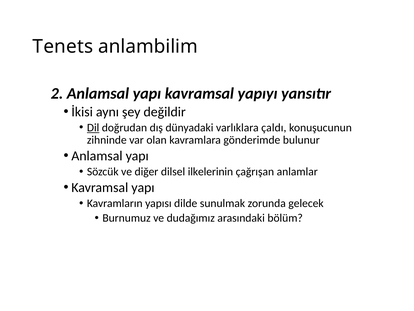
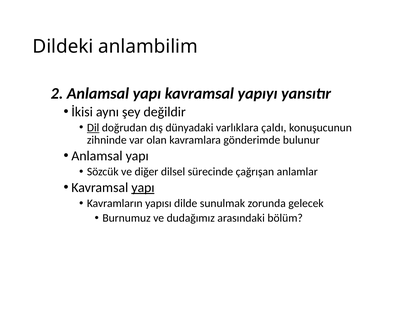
Tenets: Tenets -> Dildeki
ilkelerinin: ilkelerinin -> sürecinde
yapı at (143, 187) underline: none -> present
